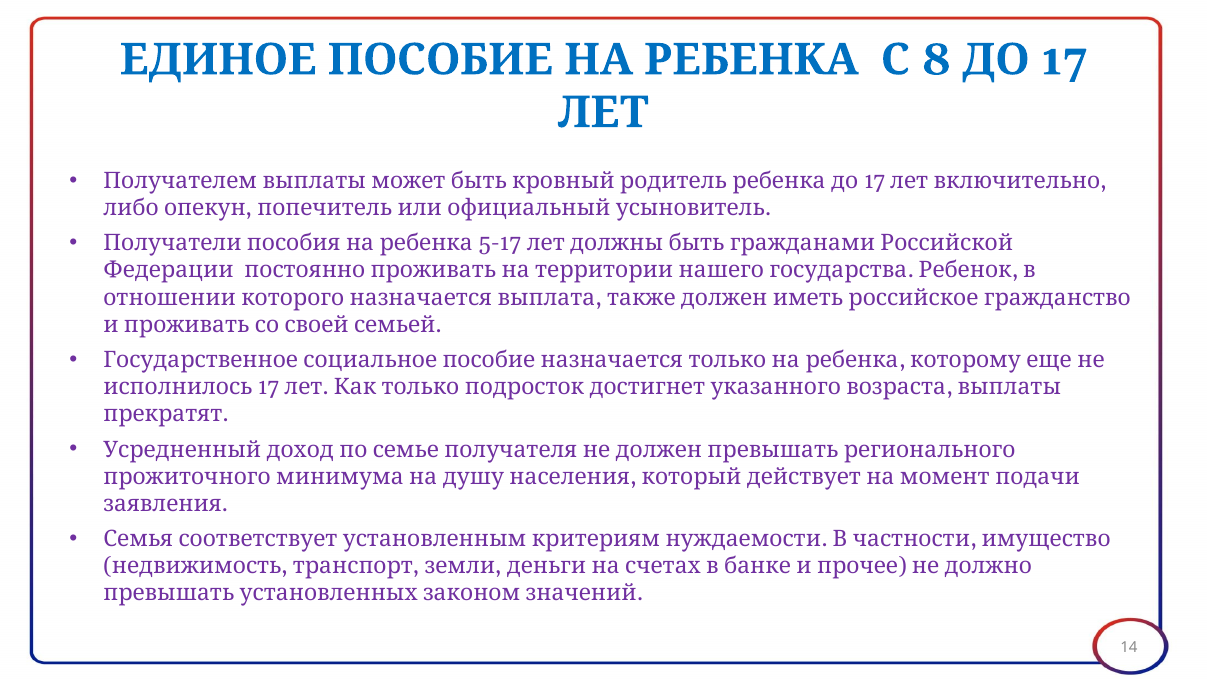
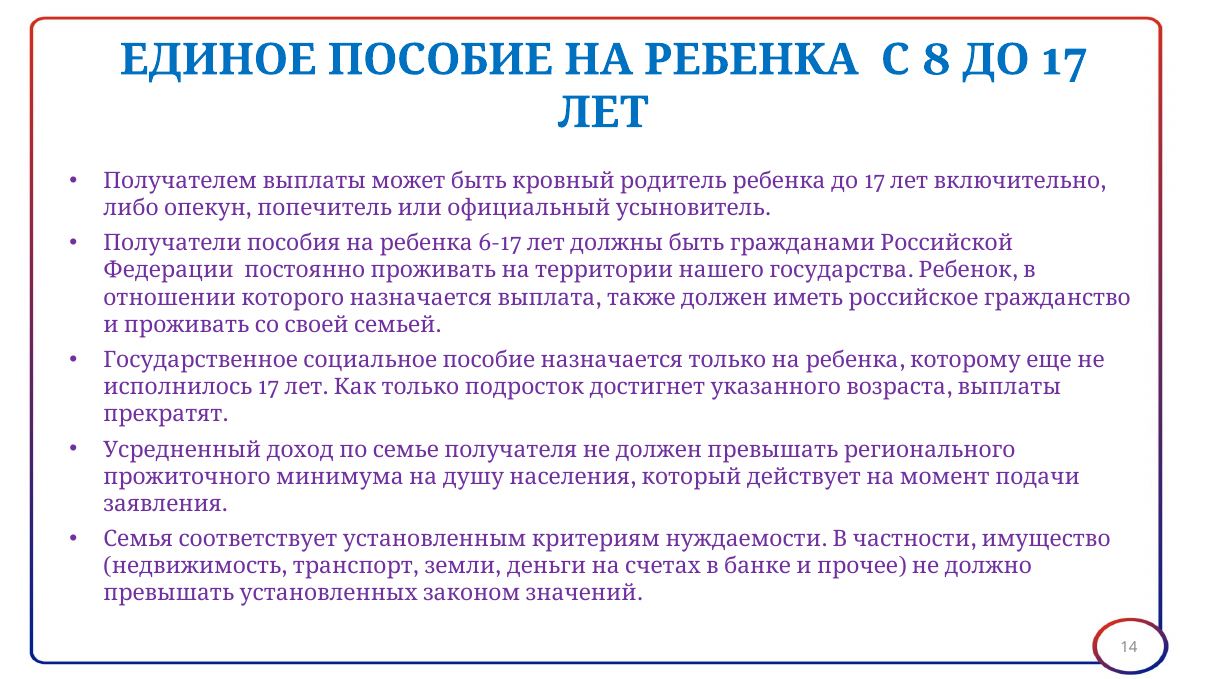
5-17: 5-17 -> 6-17
